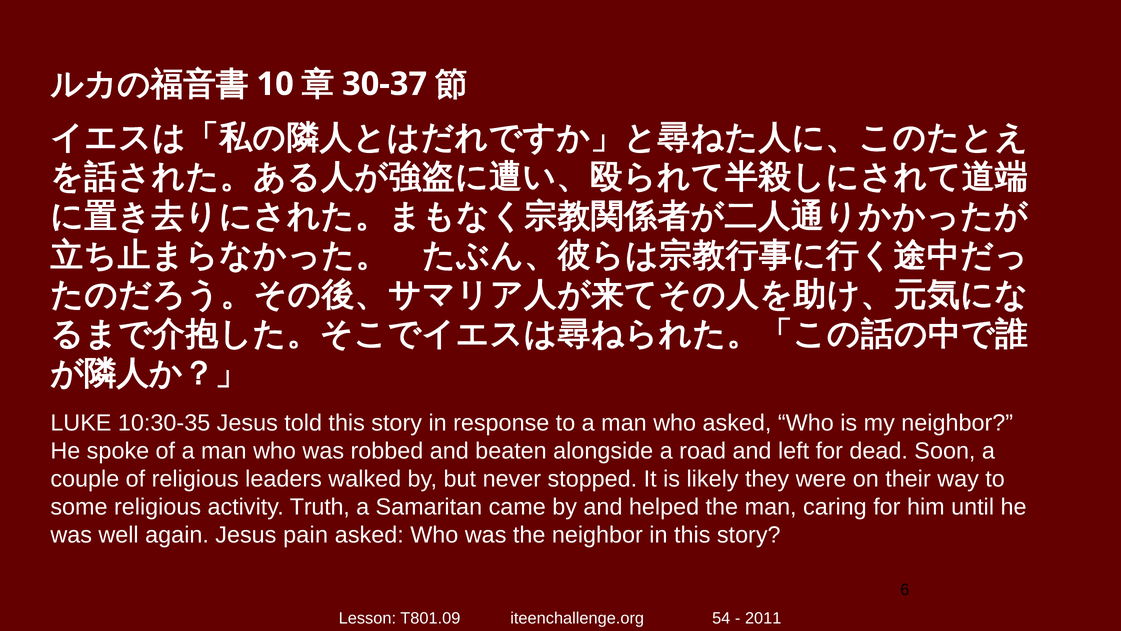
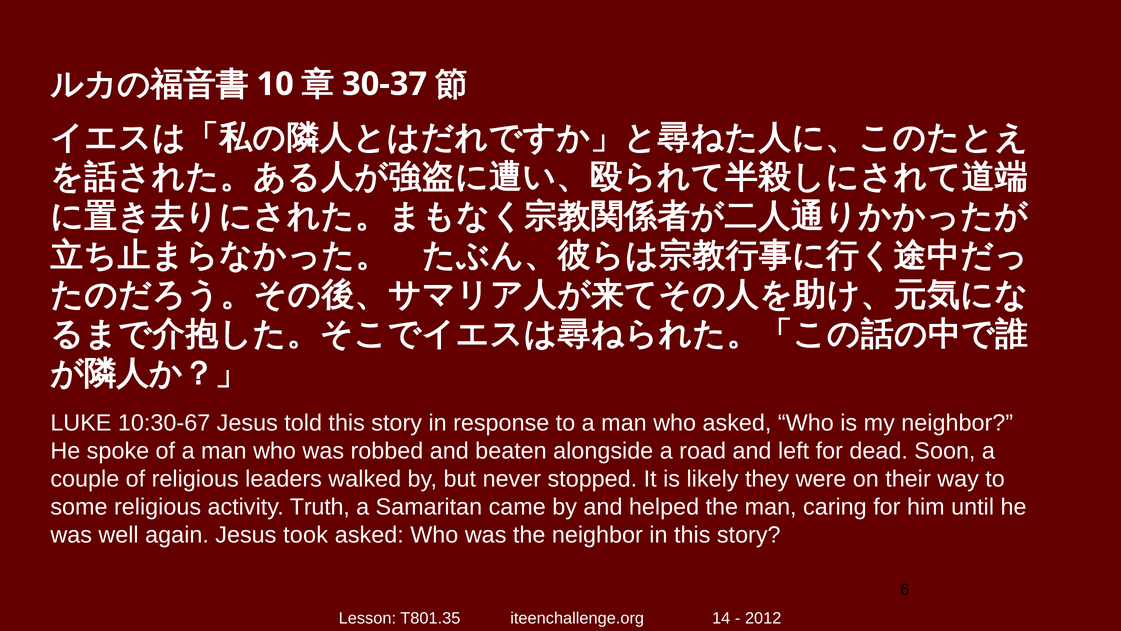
10:30-35: 10:30-35 -> 10:30-67
pain: pain -> took
T801.09: T801.09 -> T801.35
54: 54 -> 14
2011: 2011 -> 2012
